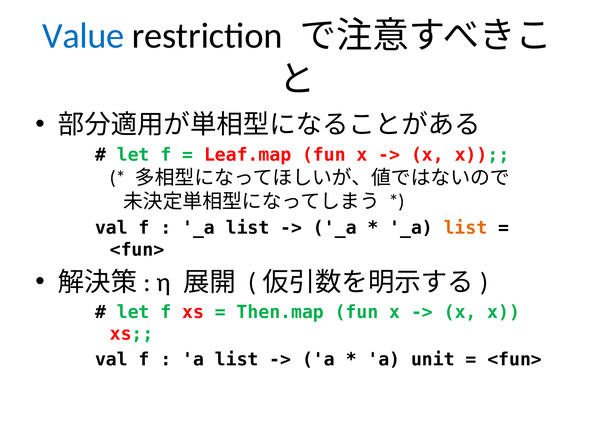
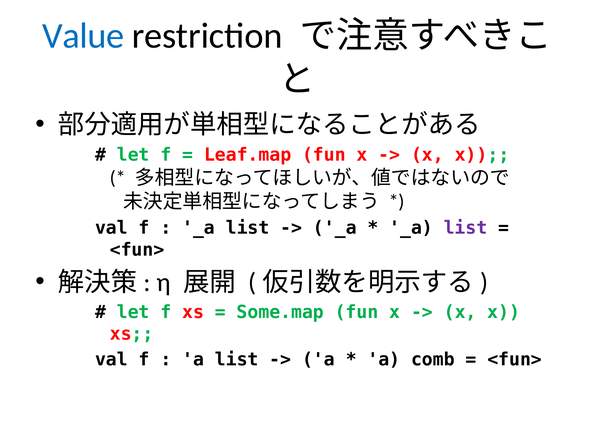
list at (466, 228) colour: orange -> purple
Then.map: Then.map -> Some.map
unit: unit -> comb
